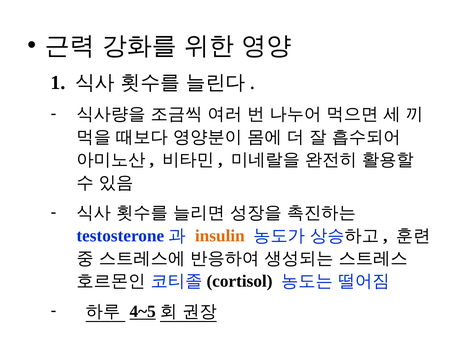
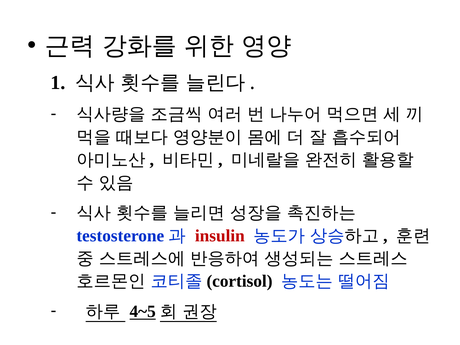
insulin colour: orange -> red
